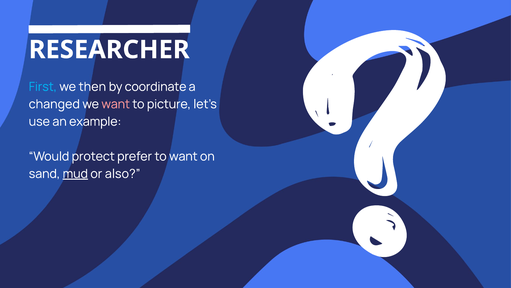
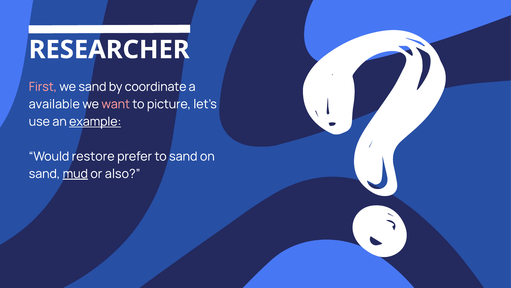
First colour: light blue -> pink
we then: then -> sand
changed: changed -> available
example underline: none -> present
protect: protect -> restore
to want: want -> sand
